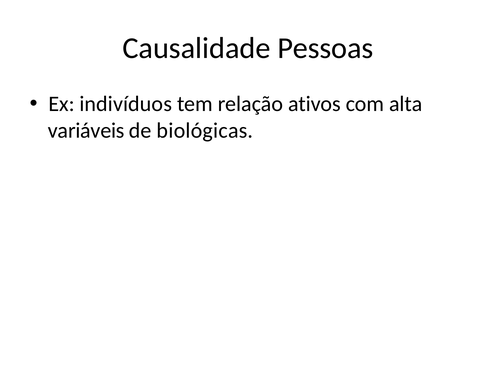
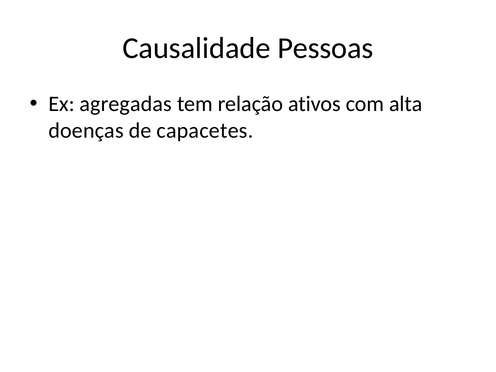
indivíduos: indivíduos -> agregadas
variáveis: variáveis -> doenças
biológicas: biológicas -> capacetes
